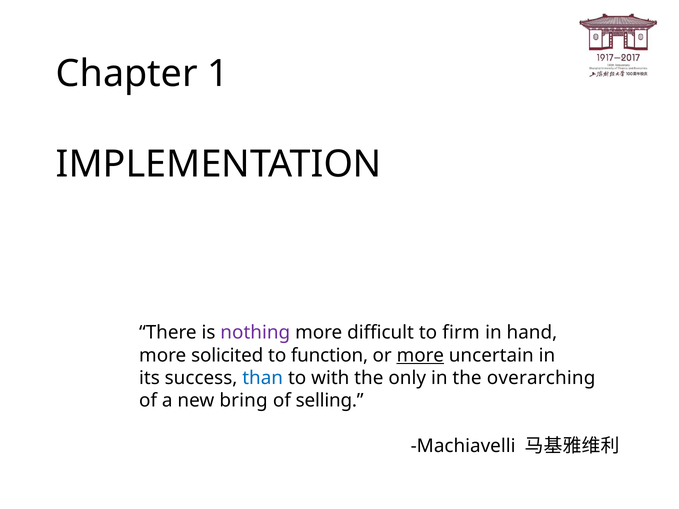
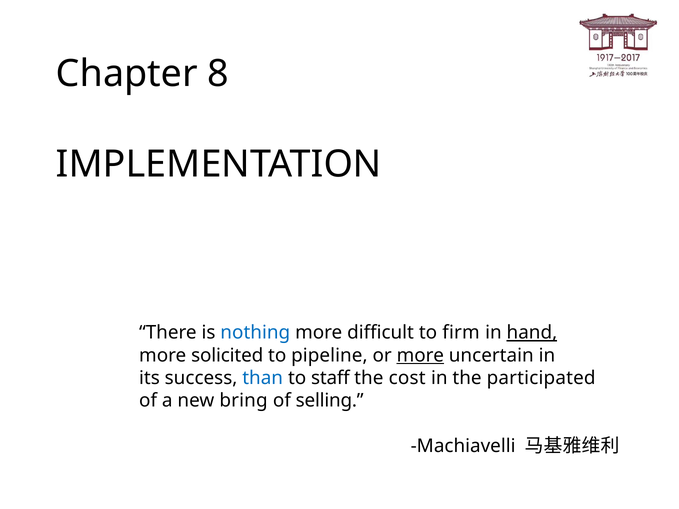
1: 1 -> 8
nothing colour: purple -> blue
hand underline: none -> present
function: function -> pipeline
with: with -> staff
only: only -> cost
overarching: overarching -> participated
